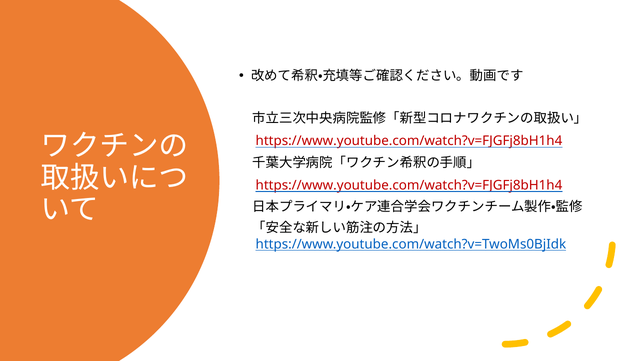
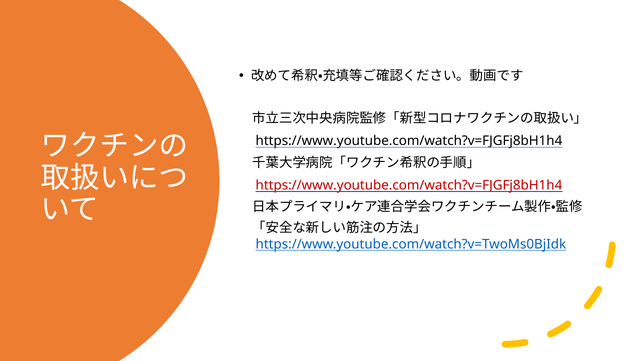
https://www.youtube.com/watch?v=FJGFj8bH1h4 at (409, 141) colour: red -> black
